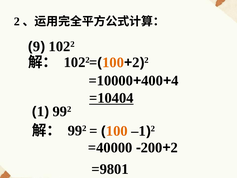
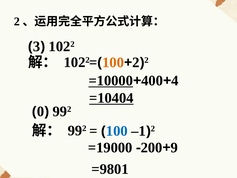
9: 9 -> 3
=10000 underline: none -> present
1: 1 -> 0
100 at (117, 131) colour: orange -> blue
=40000: =40000 -> =19000
2 at (174, 147): 2 -> 9
